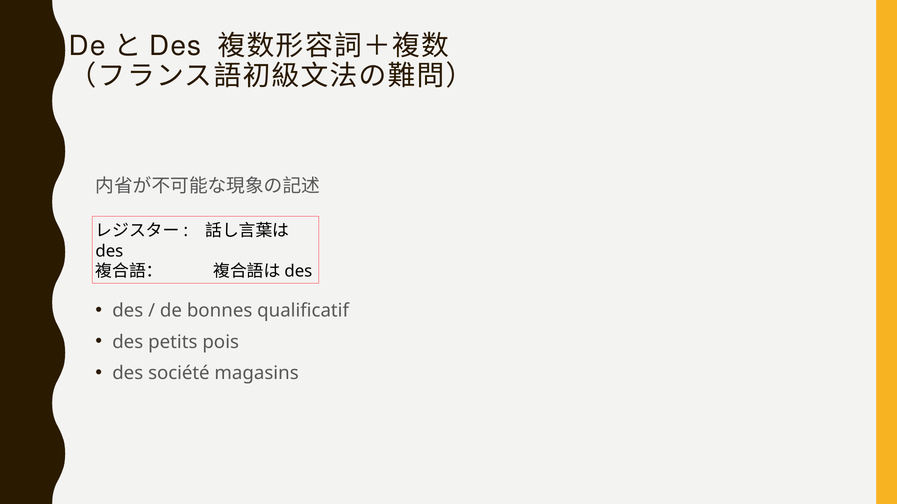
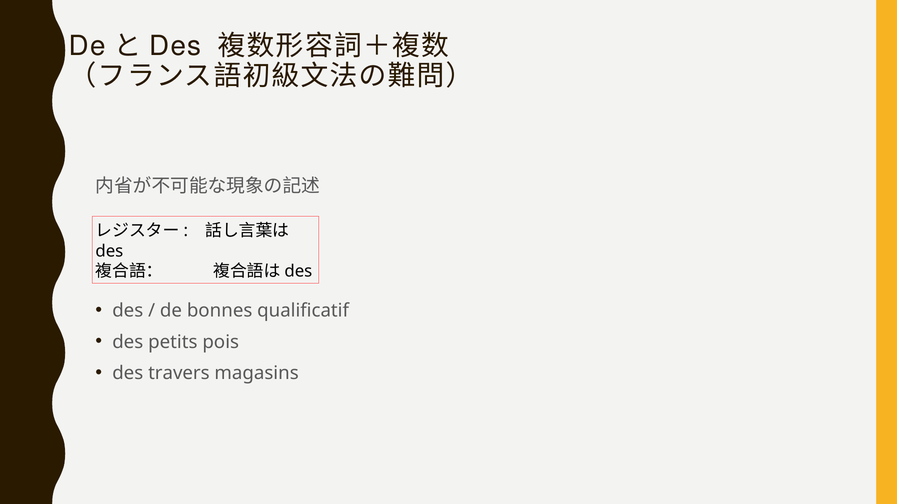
société: société -> travers
